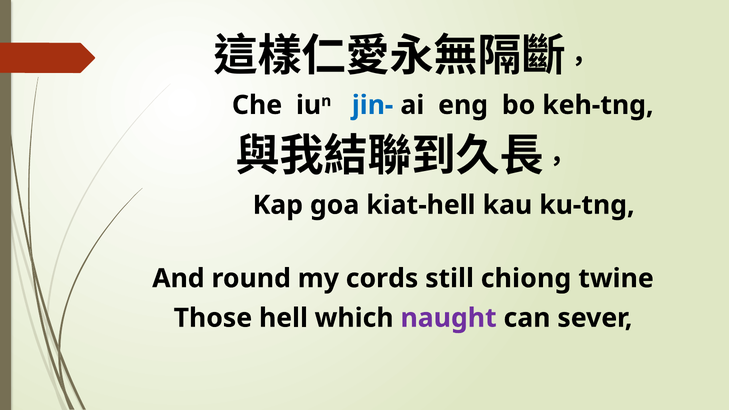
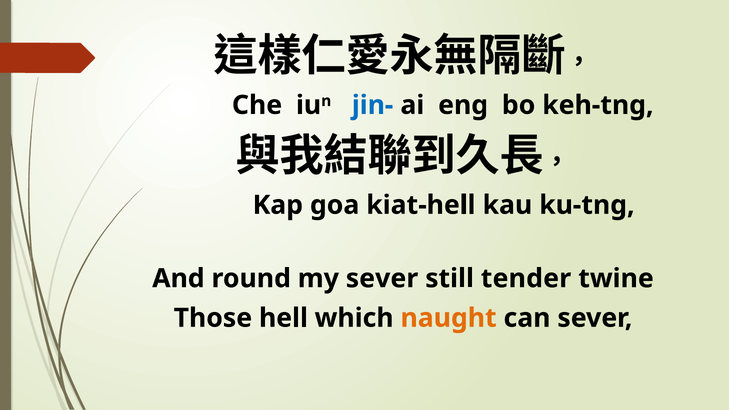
my cords: cords -> sever
chiong: chiong -> tender
naught colour: purple -> orange
